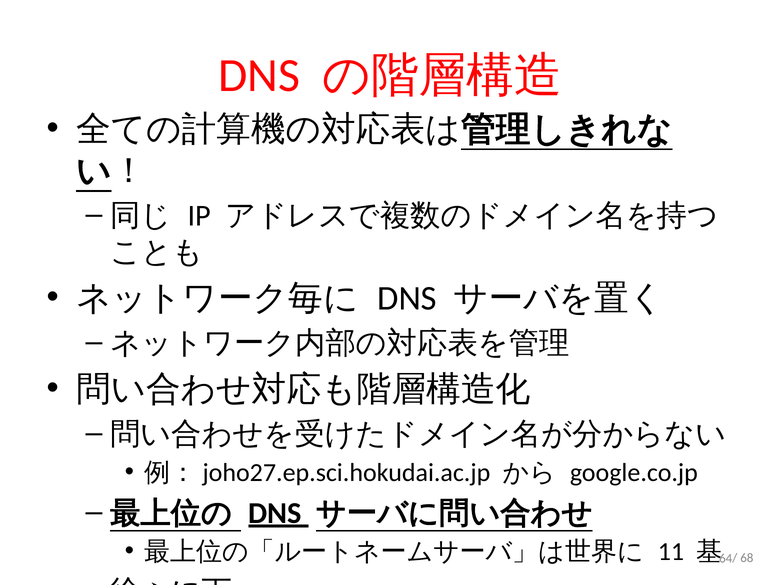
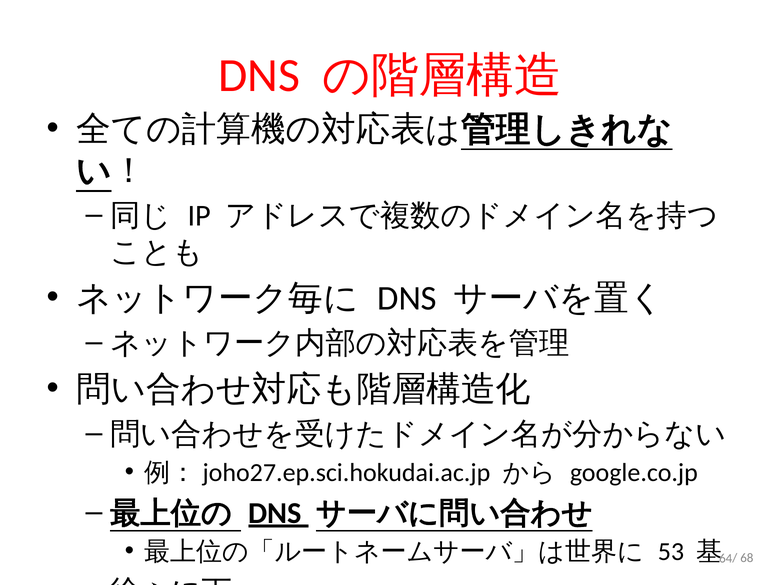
11: 11 -> 53
